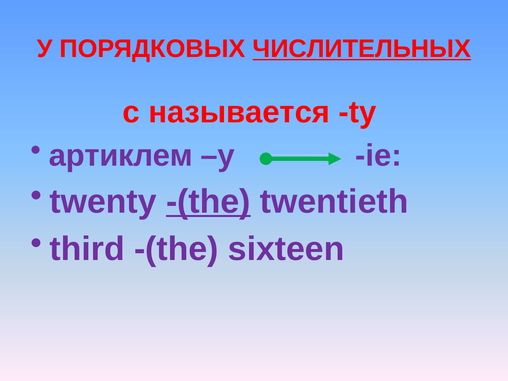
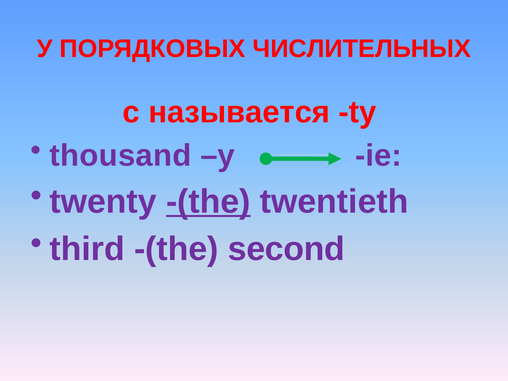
ЧИСЛИТЕЛЬНЫХ underline: present -> none
артиклем: артиклем -> thousand
sixteen: sixteen -> second
